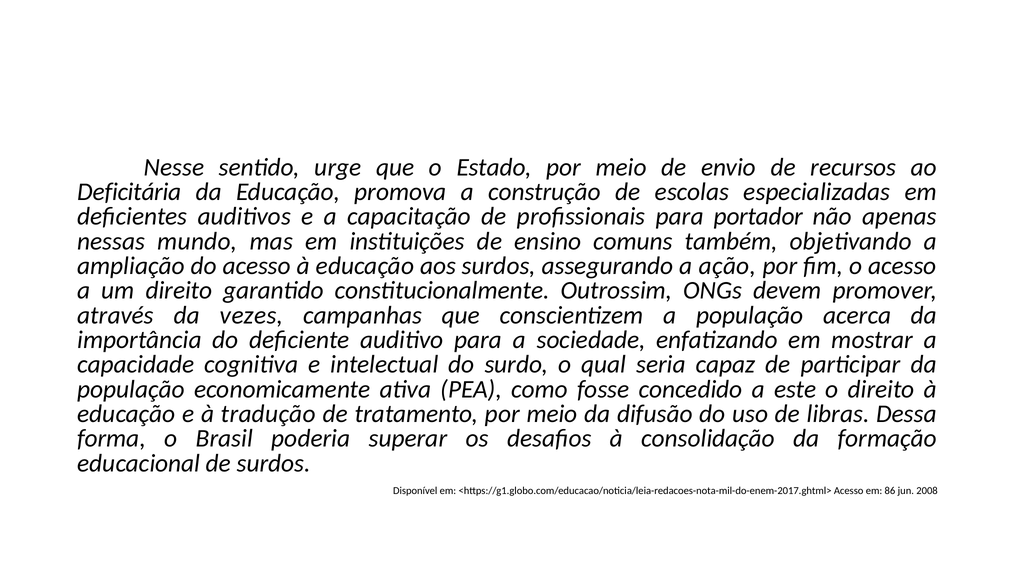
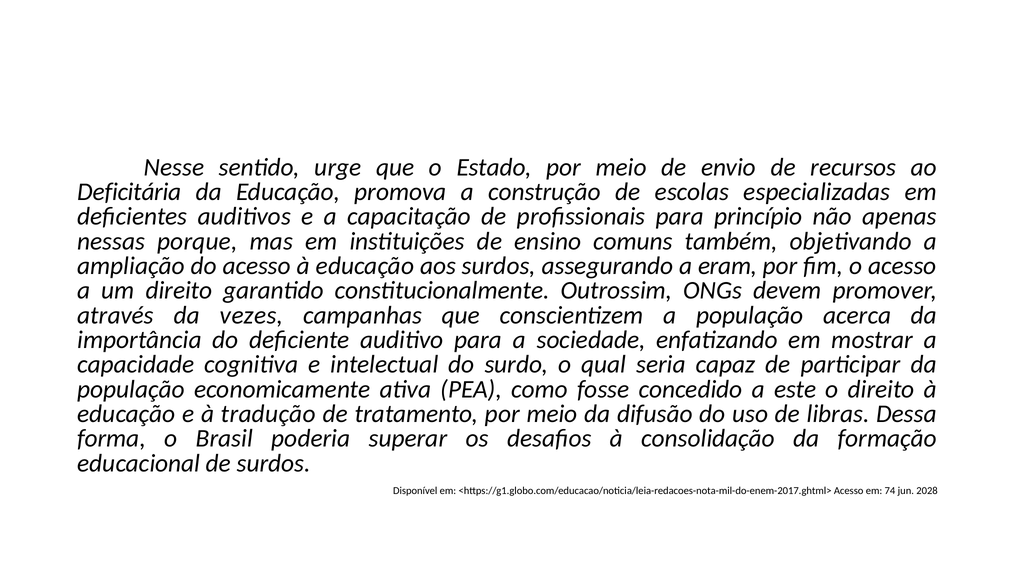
portador: portador -> princípio
mundo: mundo -> porque
ação: ação -> eram
86: 86 -> 74
2008: 2008 -> 2028
